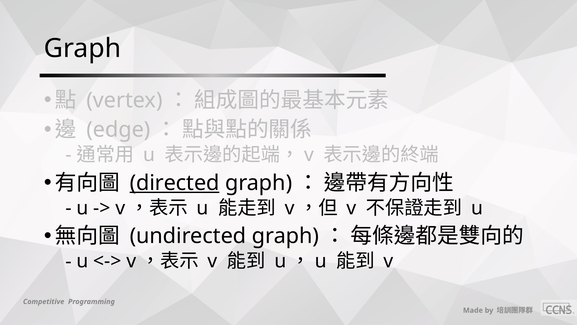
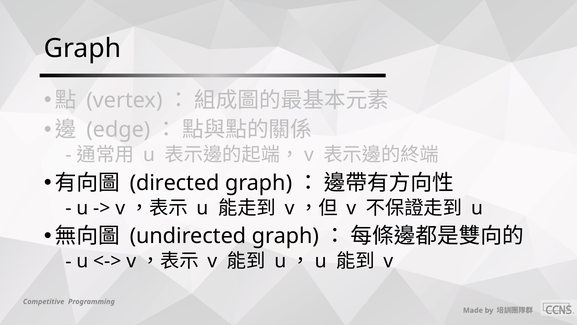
directed underline: present -> none
